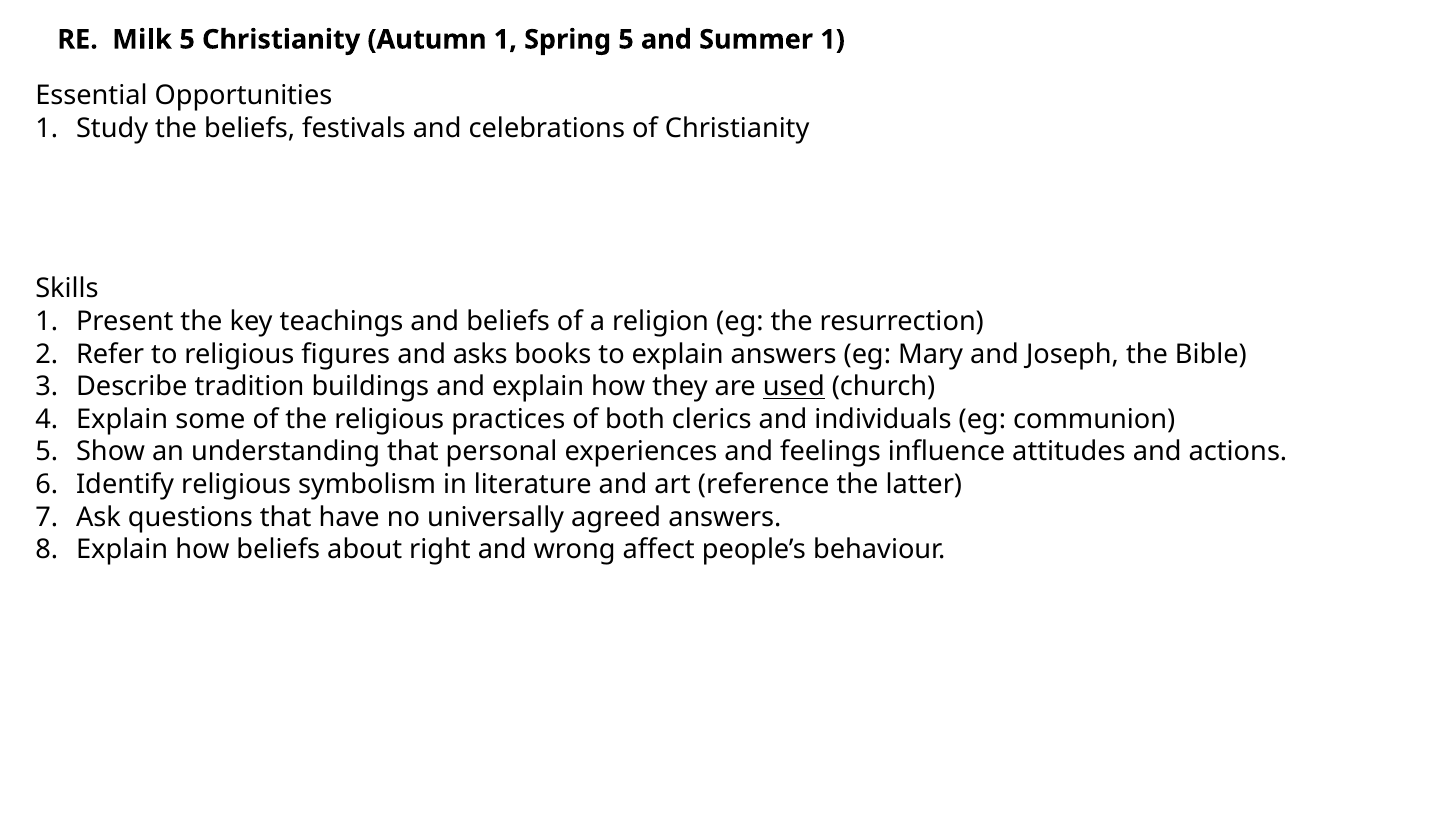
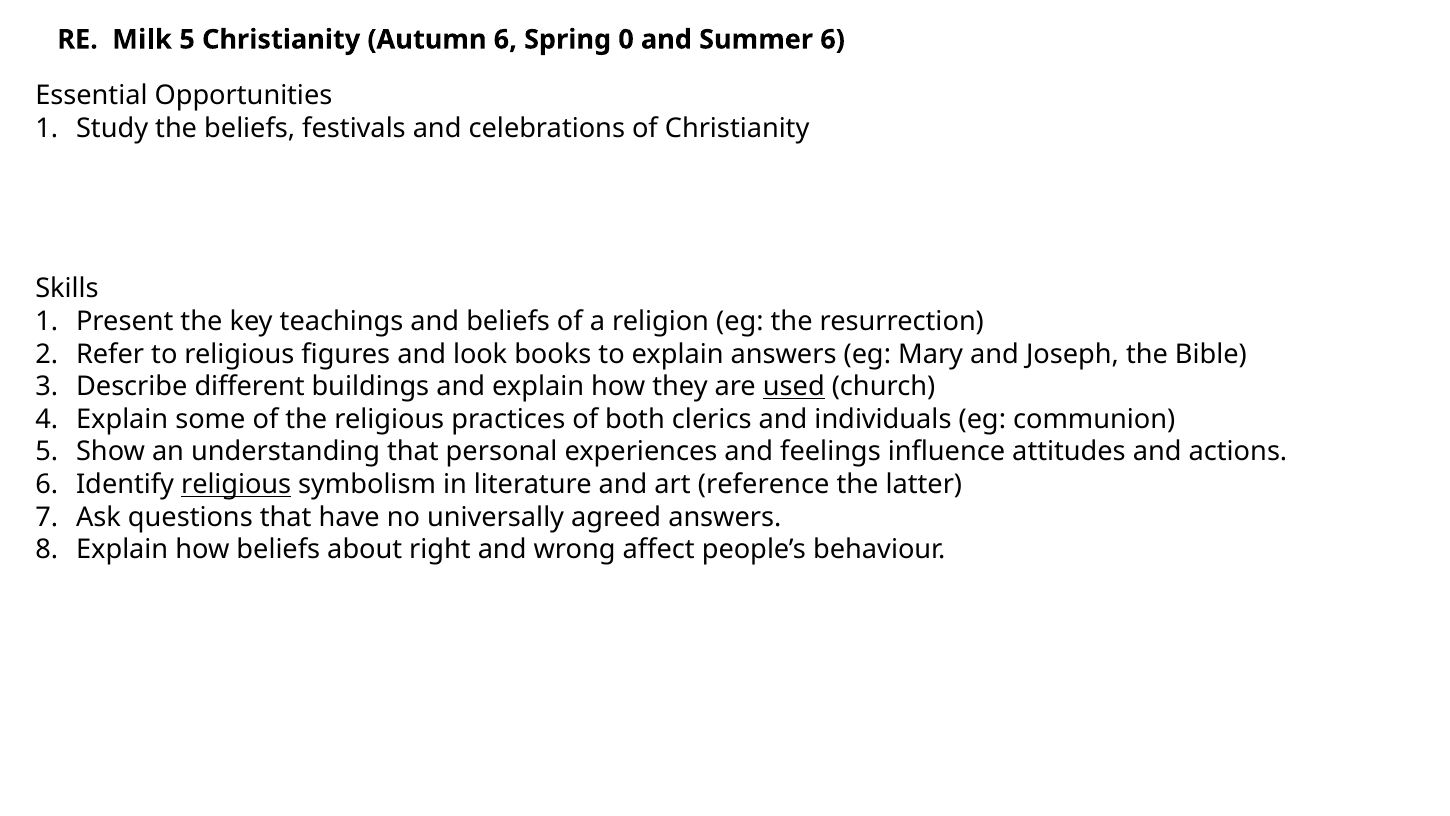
Autumn 1: 1 -> 6
Spring 5: 5 -> 0
Summer 1: 1 -> 6
asks: asks -> look
tradition: tradition -> different
religious at (236, 484) underline: none -> present
